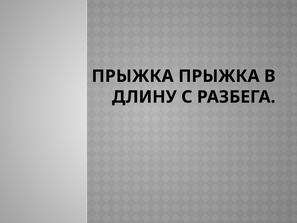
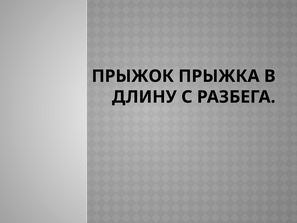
ПРЫЖКА at (133, 76): ПРЫЖКА -> ПРЫЖОК
